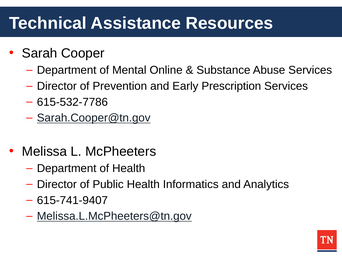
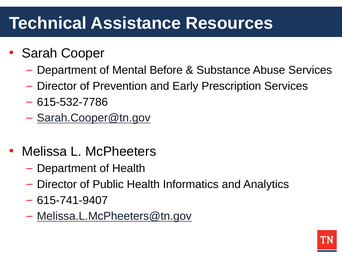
Online: Online -> Before
